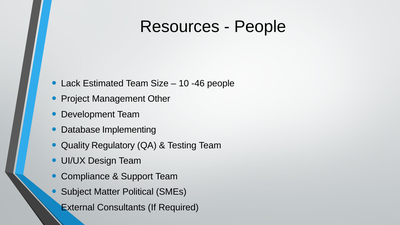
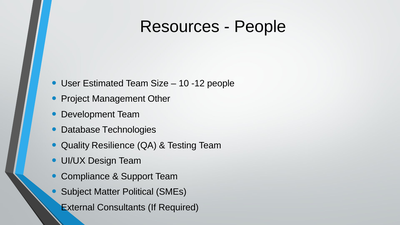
Lack: Lack -> User
-46: -46 -> -12
Implementing: Implementing -> Technologies
Regulatory: Regulatory -> Resilience
